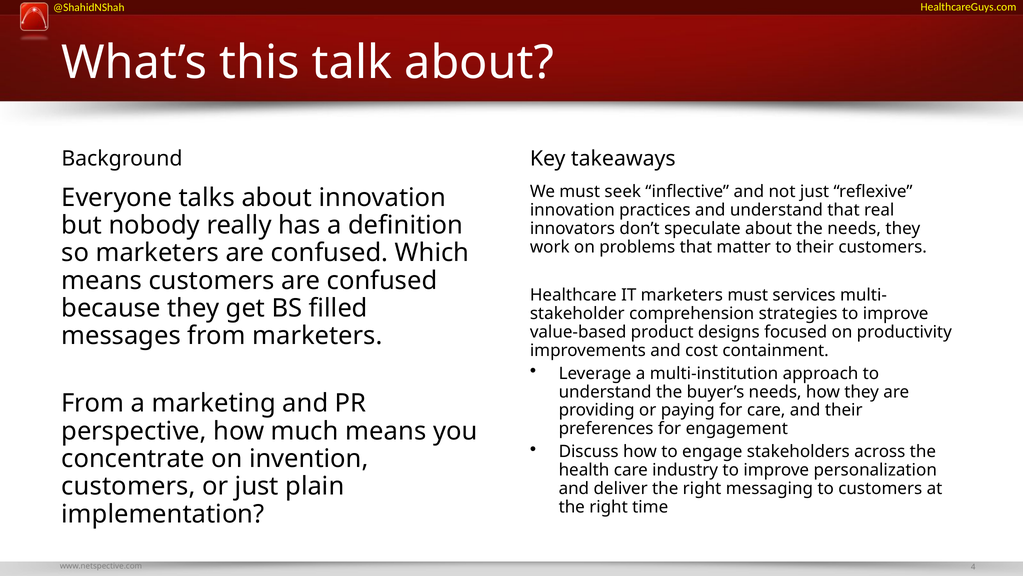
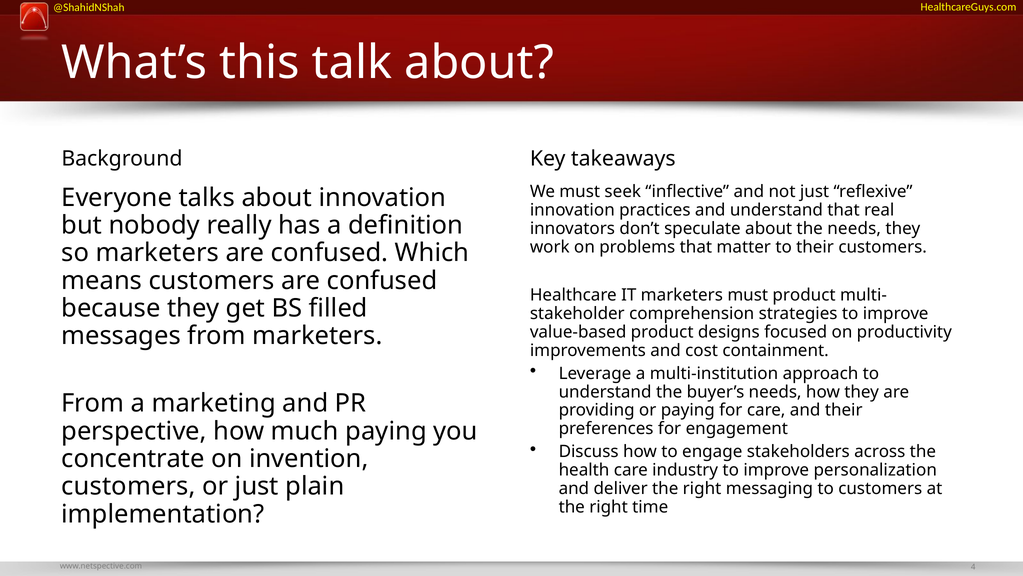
must services: services -> product
much means: means -> paying
